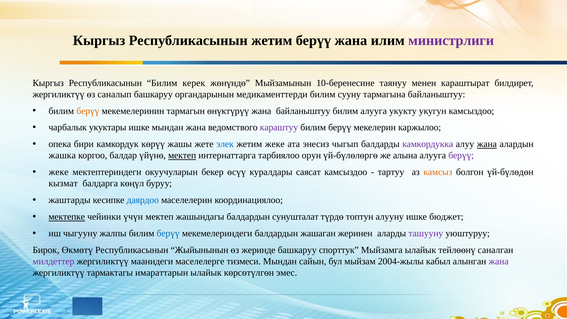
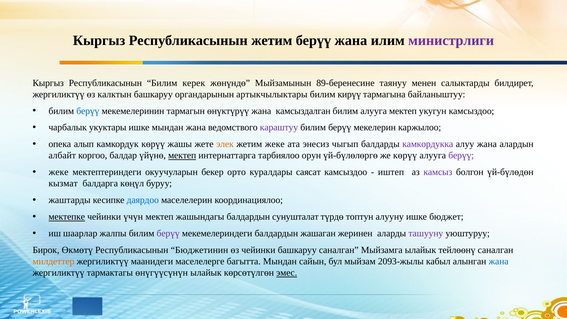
10-беренесине: 10-беренесине -> 89-беренесине
караштырат: караштырат -> салыктарды
саналып: саналып -> калктын
медикаменттерди: медикаменттерди -> артыкчылыктары
сууну: сууну -> кирүү
берүү at (88, 111) colour: orange -> blue
жана байланыштуу: байланыштуу -> камсыздалган
алууга укукту: укукту -> мектеп
бири: бири -> алып
элек colour: blue -> orange
жана at (487, 144) underline: present -> none
жашка: жашка -> албайт
же алына: алына -> көрүү
өсүү: өсүү -> орто
тартуу: тартуу -> иштеп
камсыз colour: orange -> purple
чыгууну: чыгууну -> шаарлар
берүү at (168, 233) colour: blue -> purple
Жыйынынын: Жыйынынын -> Бюджетинин
өз жеринде: жеринде -> чейинки
башкаруу спорттук: спорттук -> саналган
милдеттер colour: purple -> orange
тизмеси: тизмеси -> багытта
2004-жылы: 2004-жылы -> 2093-жылы
жана at (499, 261) colour: purple -> blue
имараттарын: имараттарын -> өнүгүүсүнүн
эмес underline: none -> present
